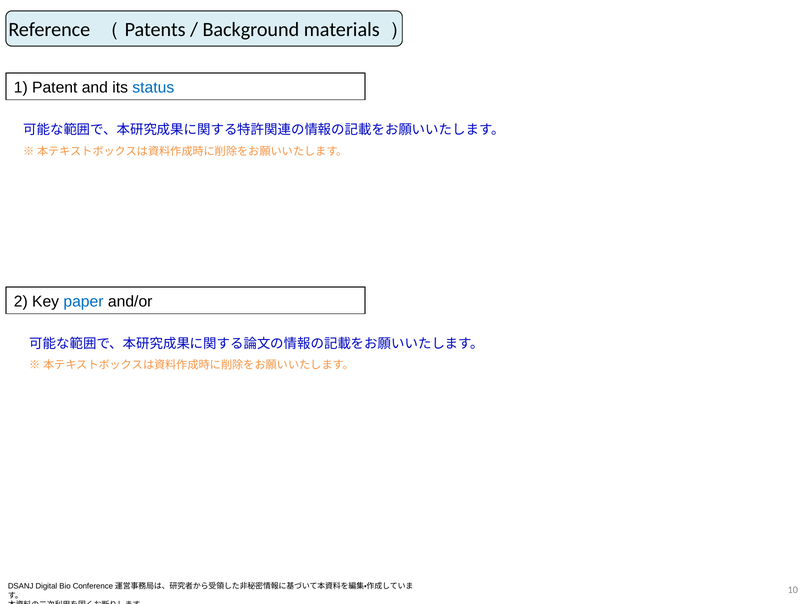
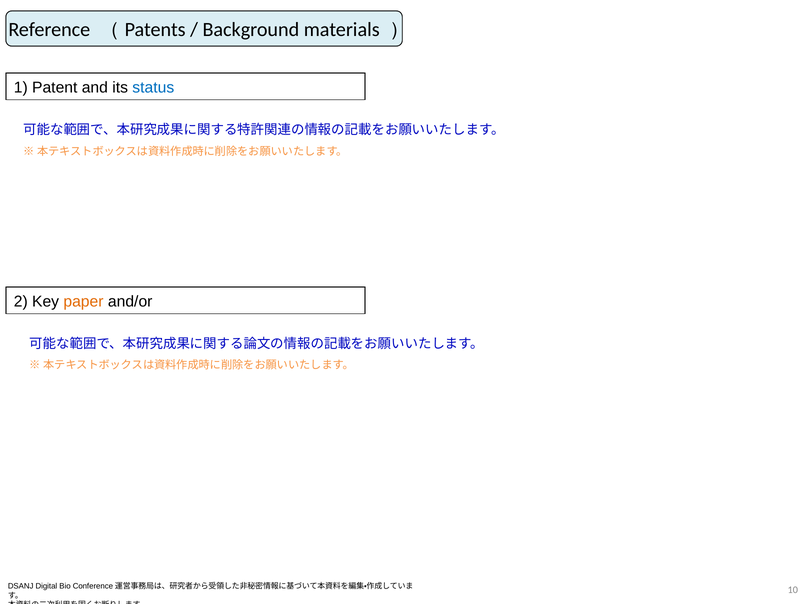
paper colour: blue -> orange
